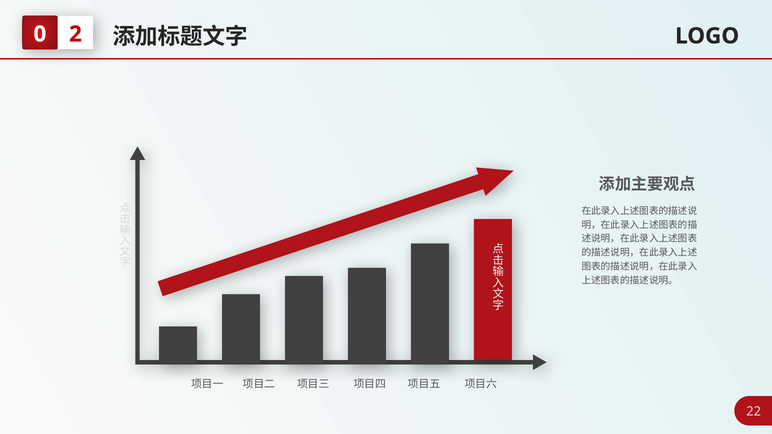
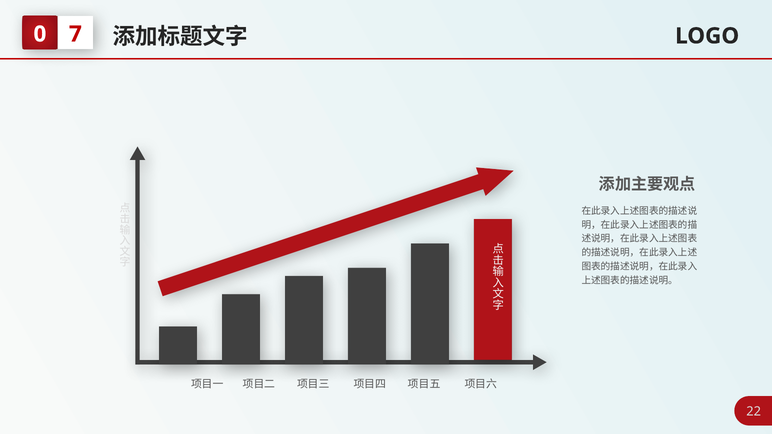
2: 2 -> 7
